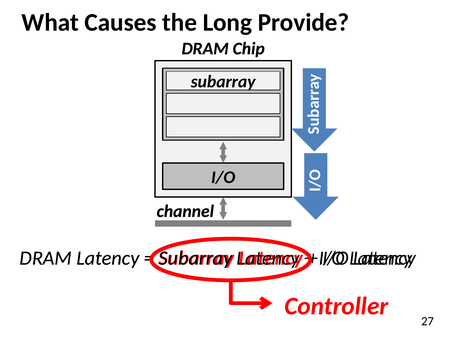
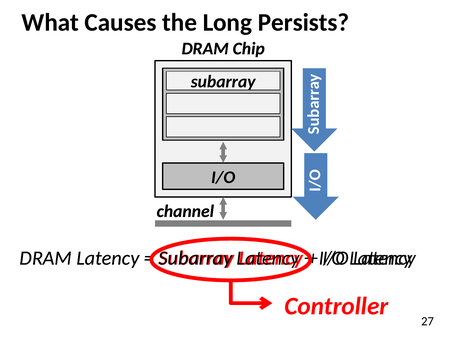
Provide: Provide -> Persists
